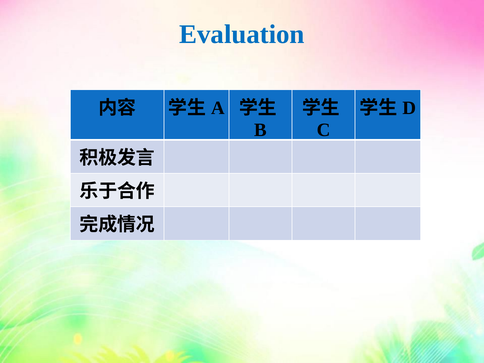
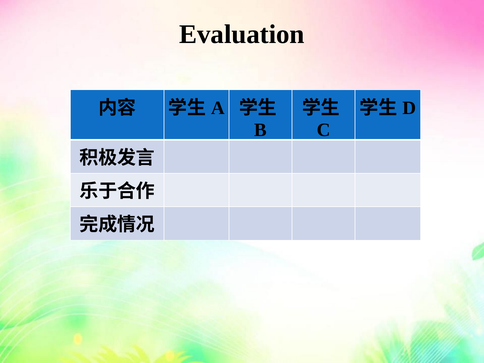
Evaluation colour: blue -> black
